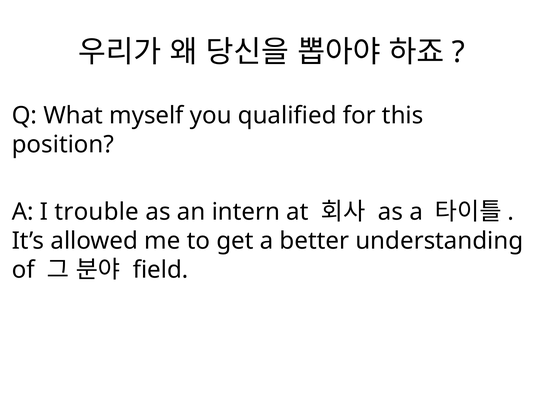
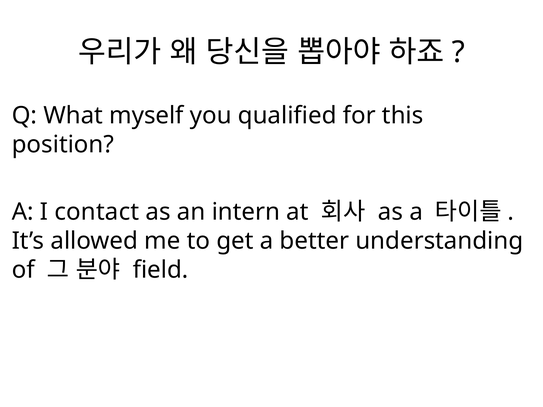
trouble: trouble -> contact
